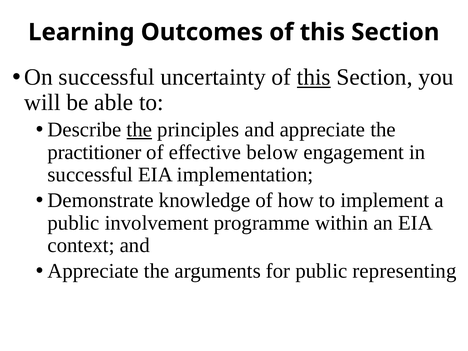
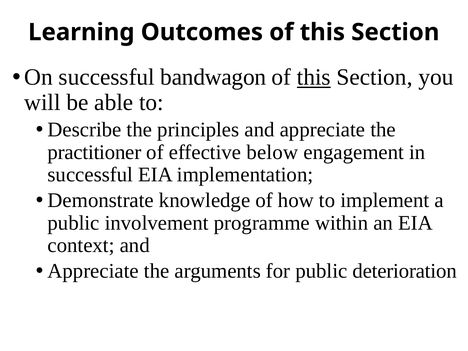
uncertainty: uncertainty -> bandwagon
the at (139, 130) underline: present -> none
representing: representing -> deterioration
